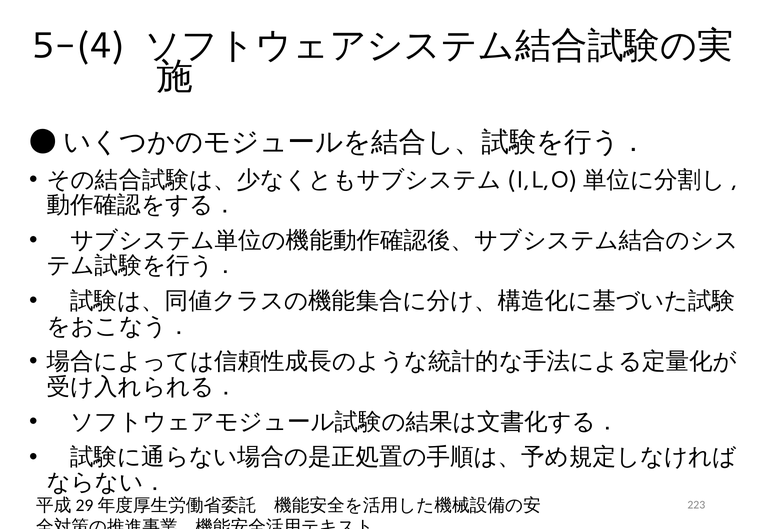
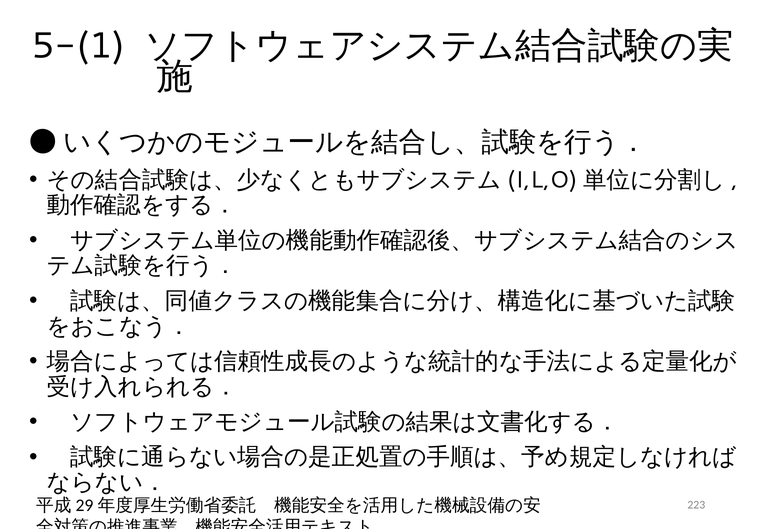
5-(4: 5-(4 -> 5-(1
